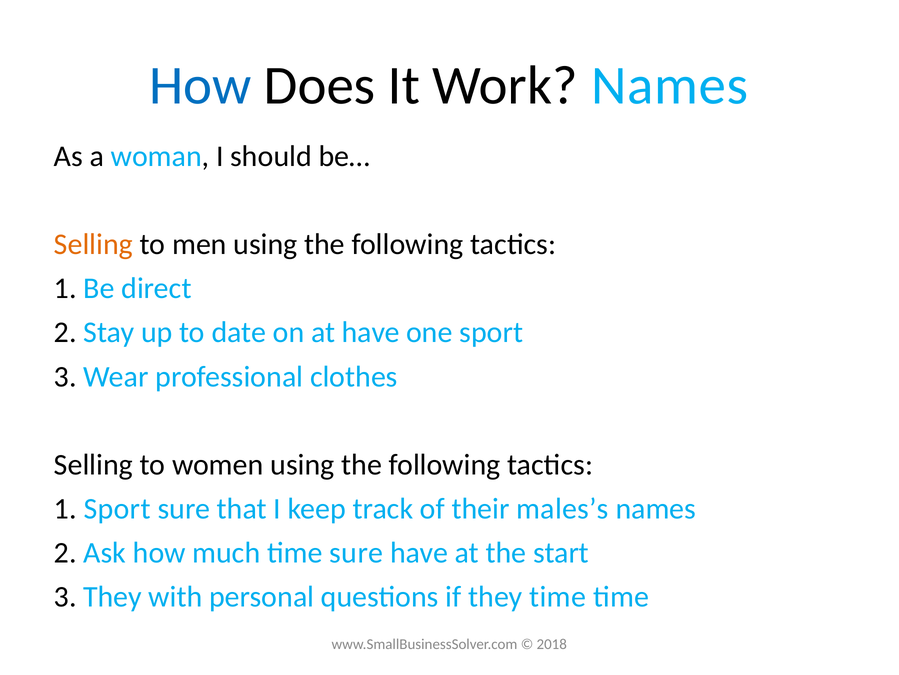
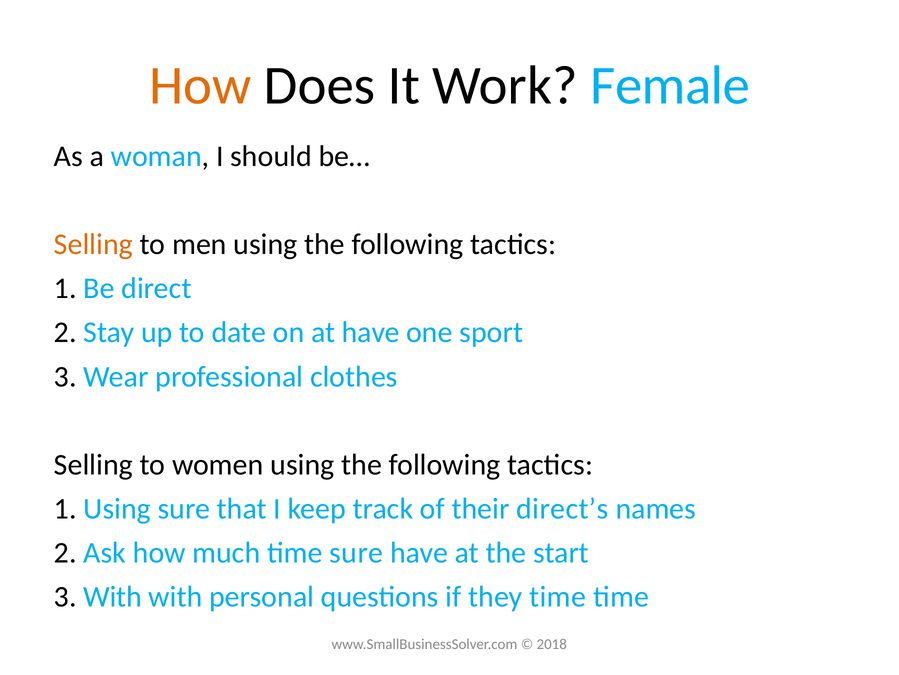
How at (200, 86) colour: blue -> orange
Work Names: Names -> Female
1 Sport: Sport -> Using
males’s: males’s -> direct’s
3 They: They -> With
